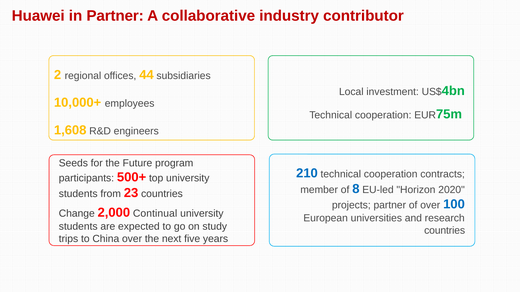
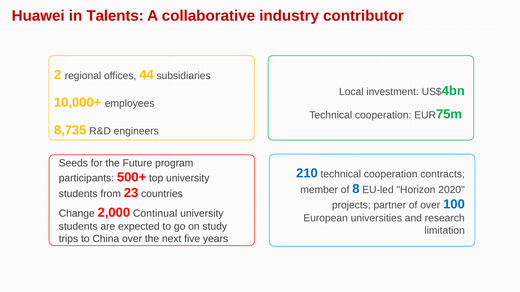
in Partner: Partner -> Talents
1,608: 1,608 -> 8,735
countries at (445, 231): countries -> limitation
